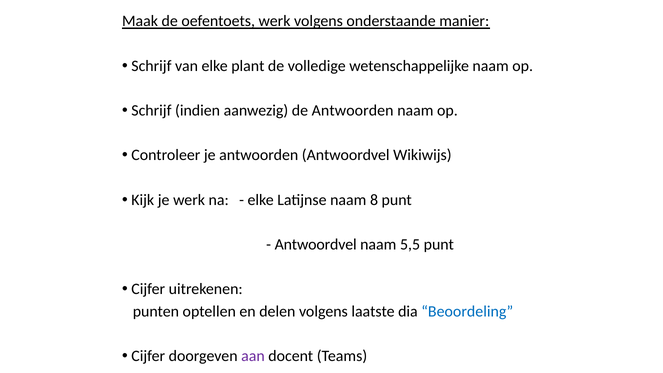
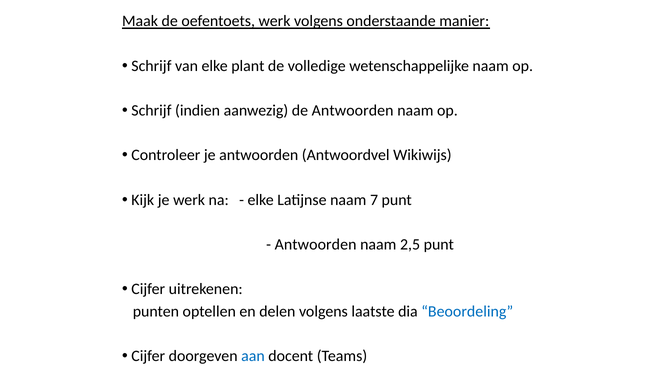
8: 8 -> 7
Antwoordvel at (316, 244): Antwoordvel -> Antwoorden
5,5: 5,5 -> 2,5
aan colour: purple -> blue
